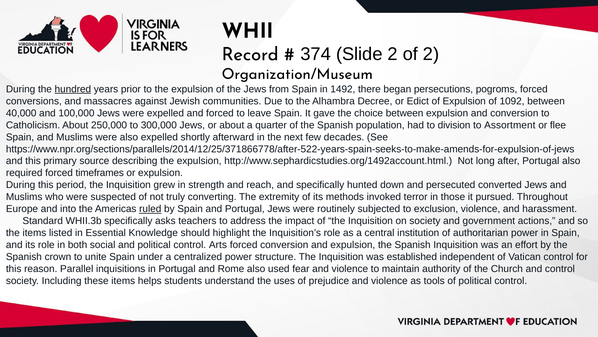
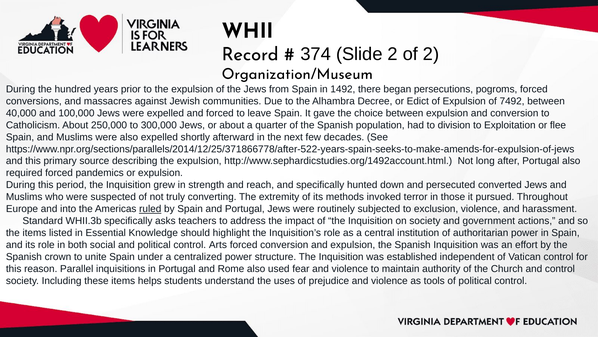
hundred underline: present -> none
1092: 1092 -> 7492
Assortment: Assortment -> Exploitation
timeframes: timeframes -> pandemics
